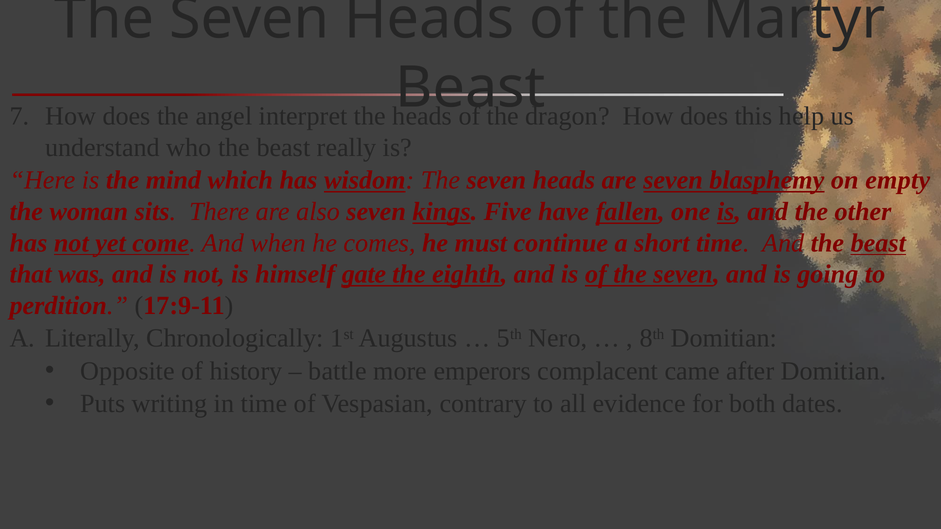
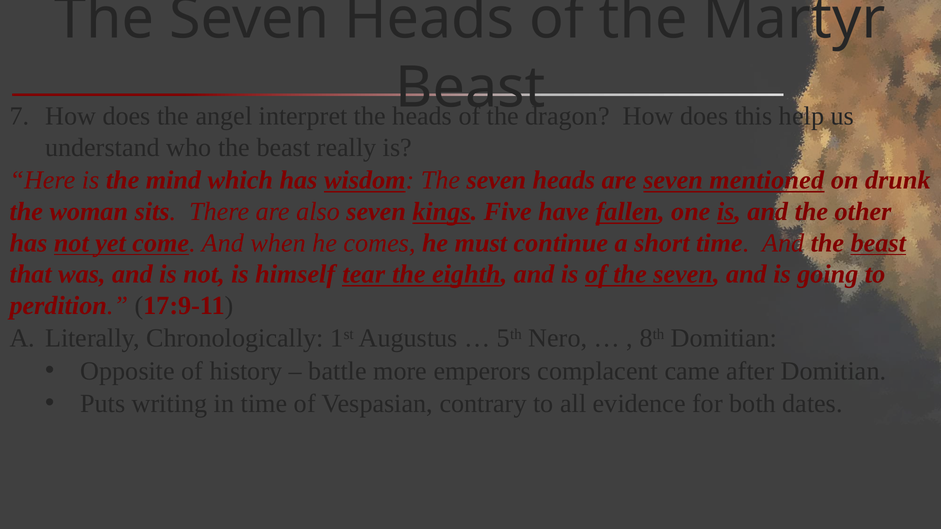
blasphemy: blasphemy -> mentioned
empty: empty -> drunk
gate: gate -> tear
